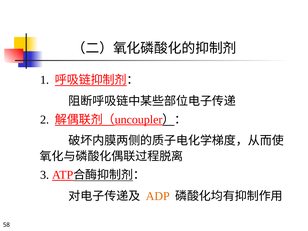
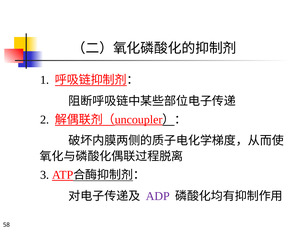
ADP colour: orange -> purple
